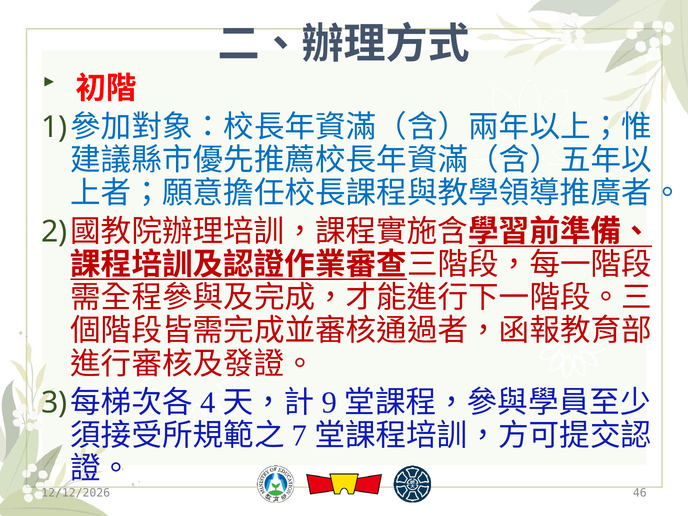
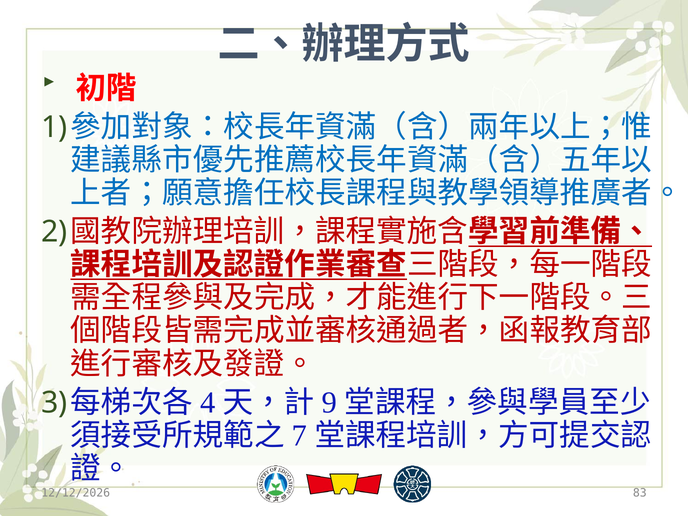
46: 46 -> 83
